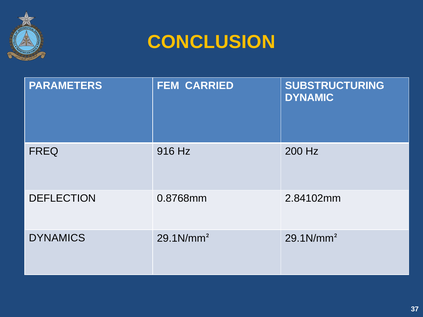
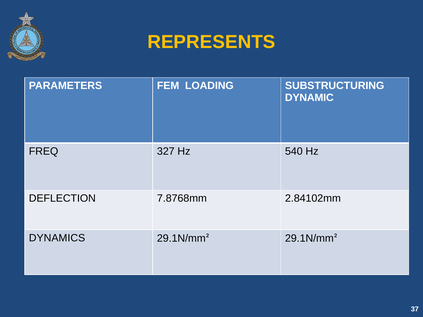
CONCLUSION: CONCLUSION -> REPRESENTS
CARRIED: CARRIED -> LOADING
916: 916 -> 327
200: 200 -> 540
0.8768mm: 0.8768mm -> 7.8768mm
